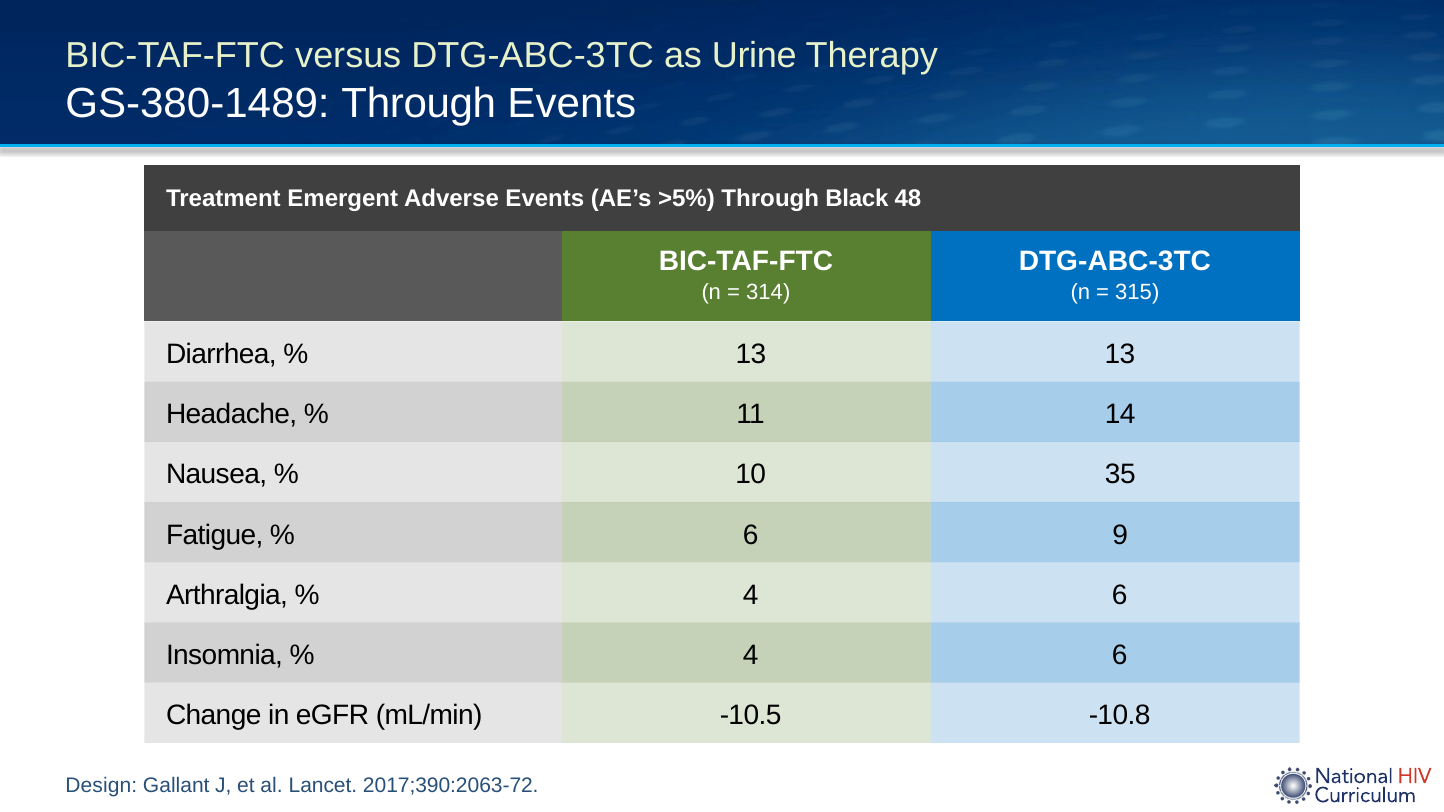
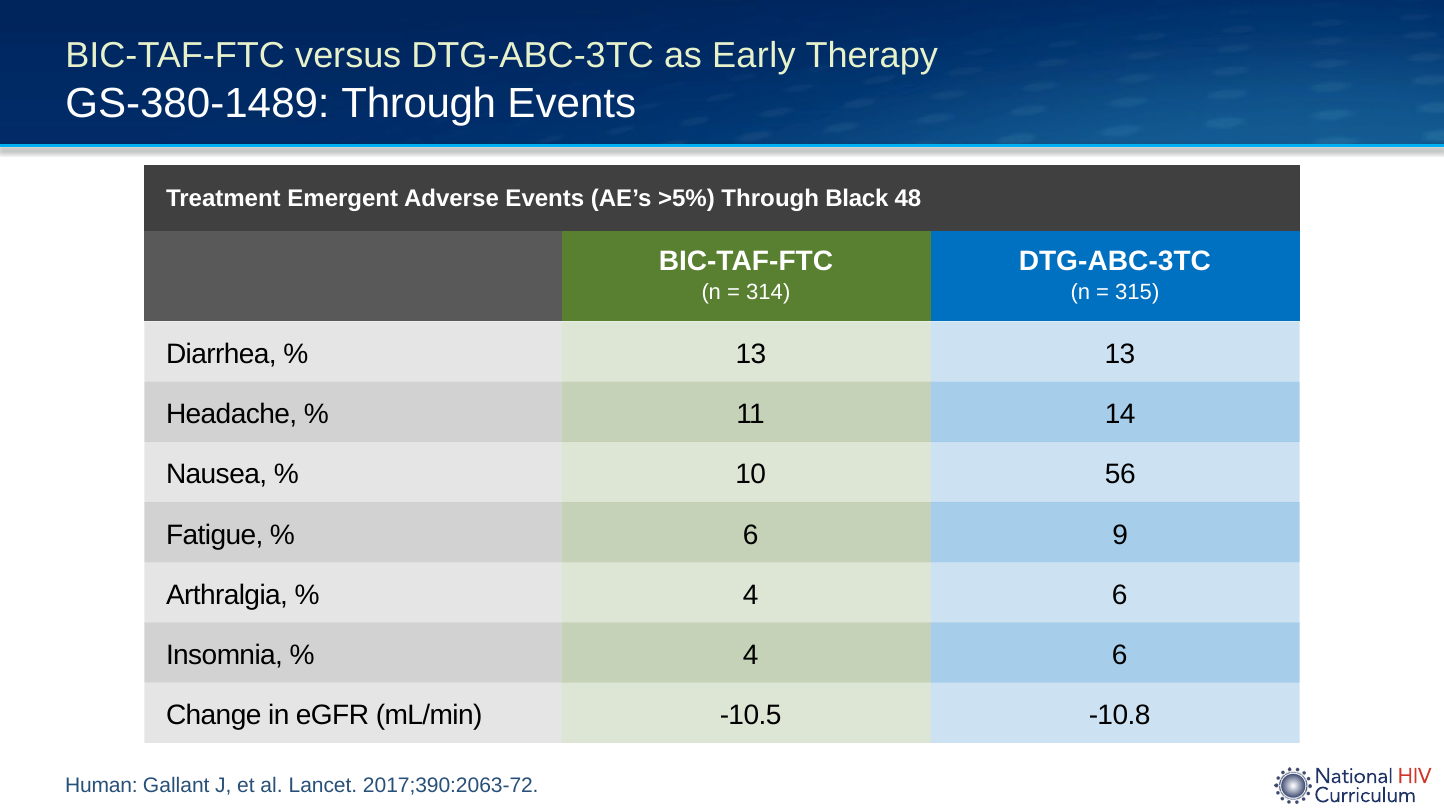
Urine: Urine -> Early
35: 35 -> 56
Design: Design -> Human
